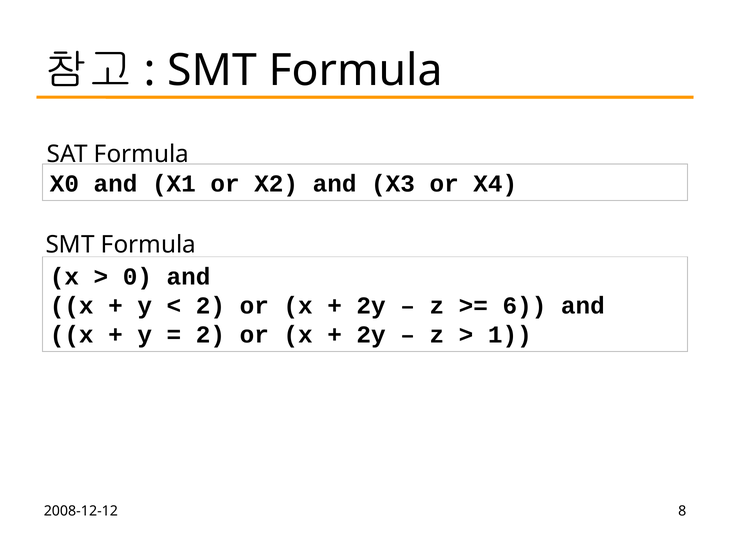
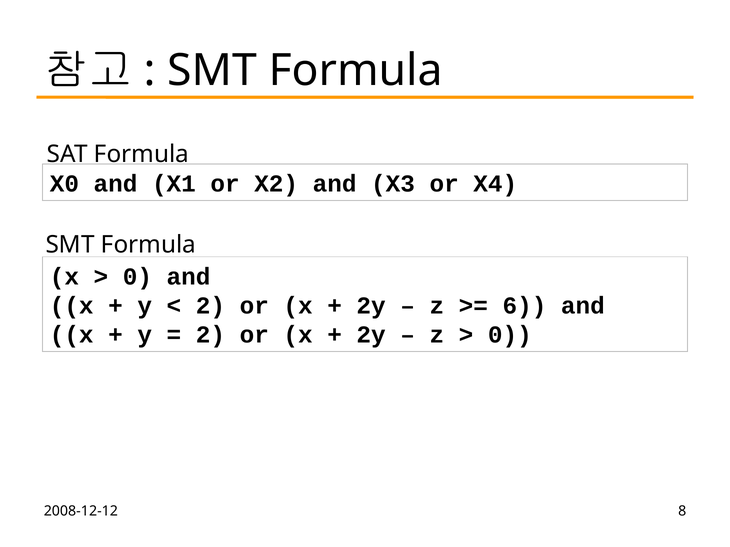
1 at (510, 335): 1 -> 0
